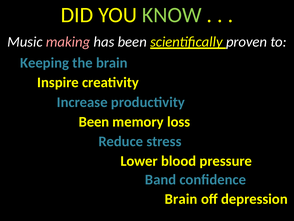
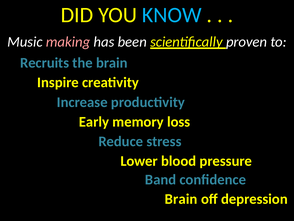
KNOW colour: light green -> light blue
Keeping: Keeping -> Recruits
Been at (94, 122): Been -> Early
